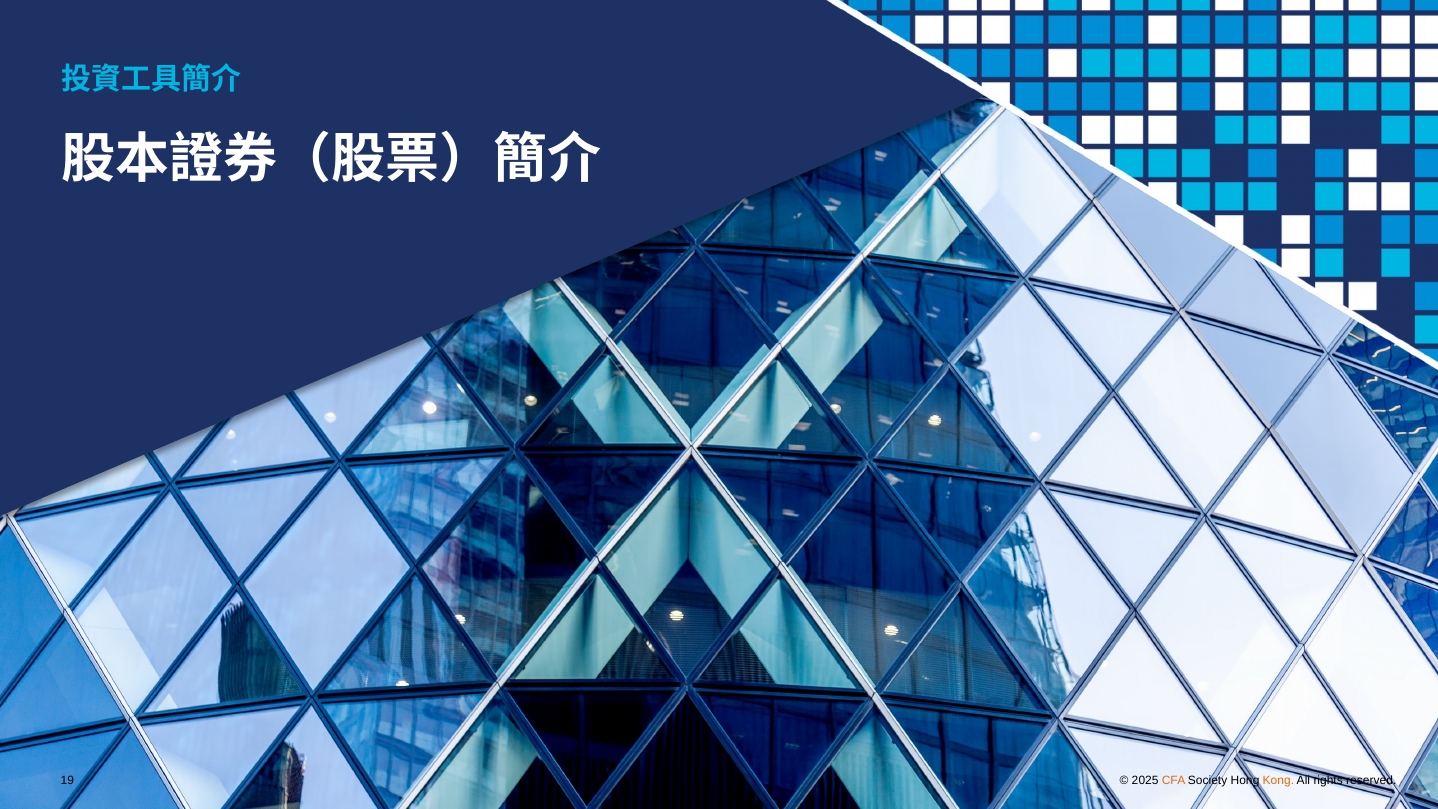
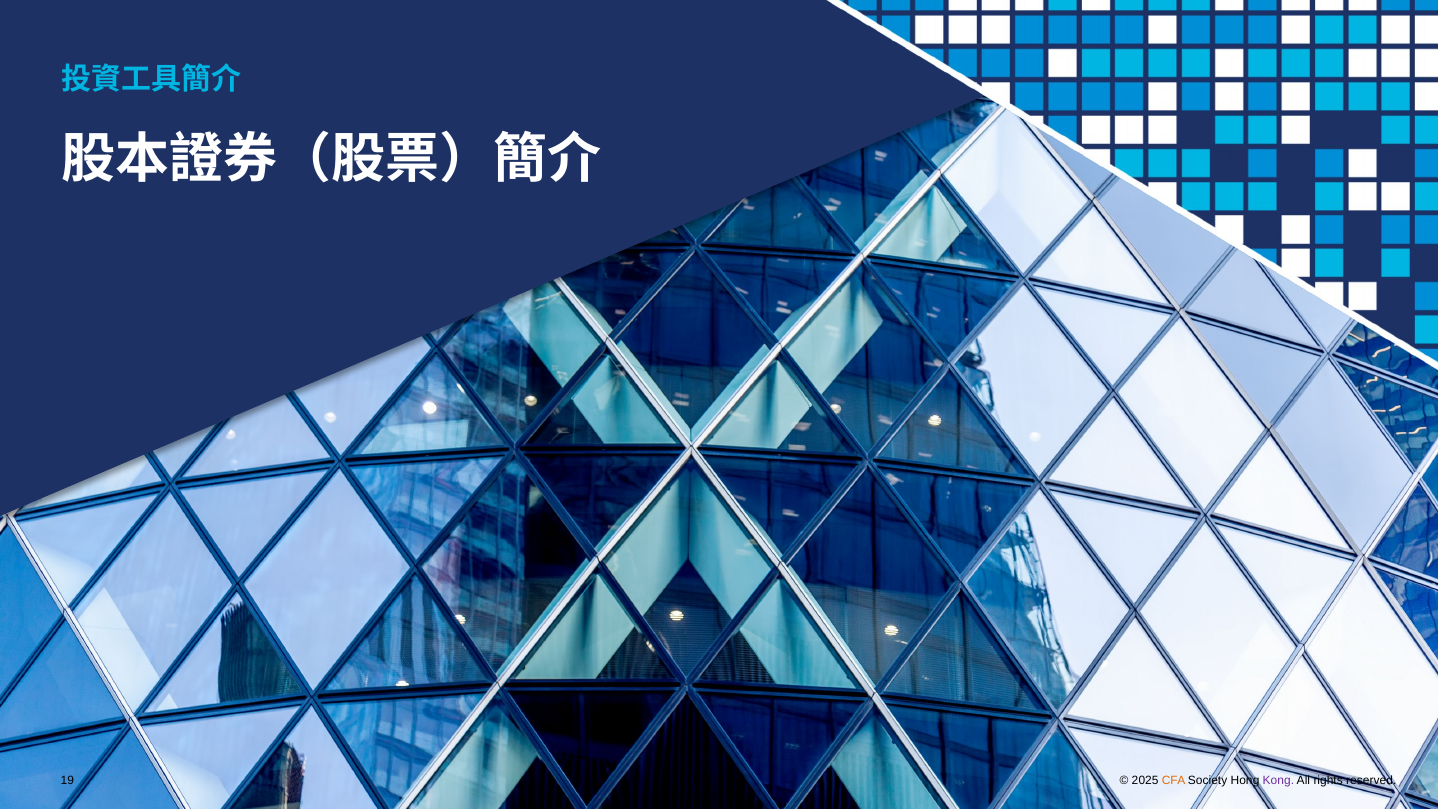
Kong colour: orange -> purple
